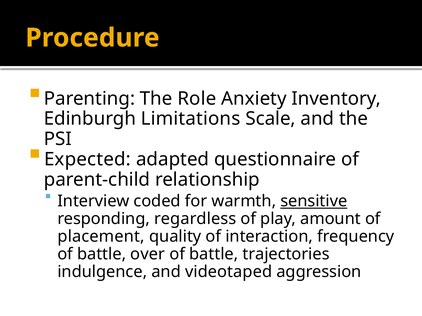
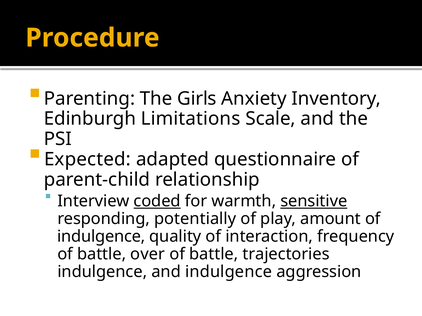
Role: Role -> Girls
coded underline: none -> present
regardless: regardless -> potentially
placement at (101, 237): placement -> indulgence
and videotaped: videotaped -> indulgence
